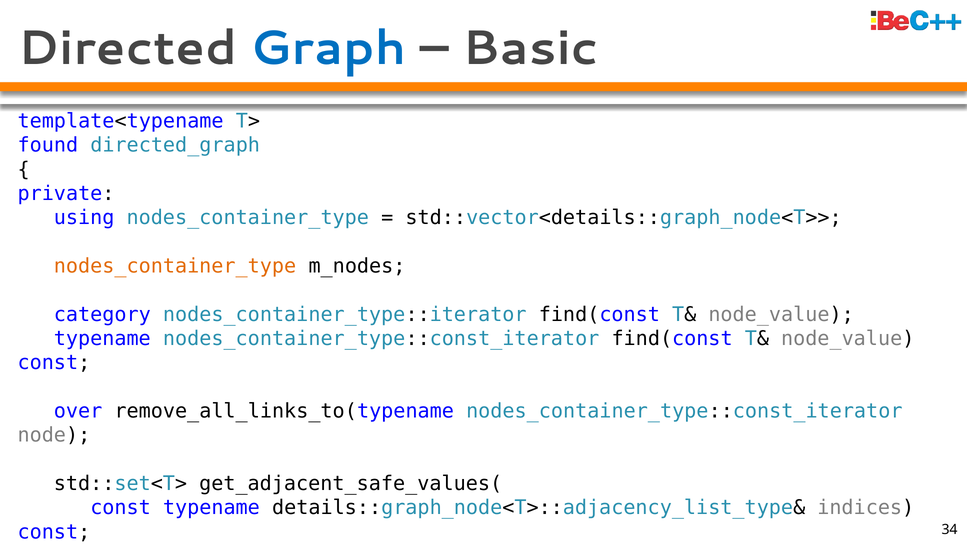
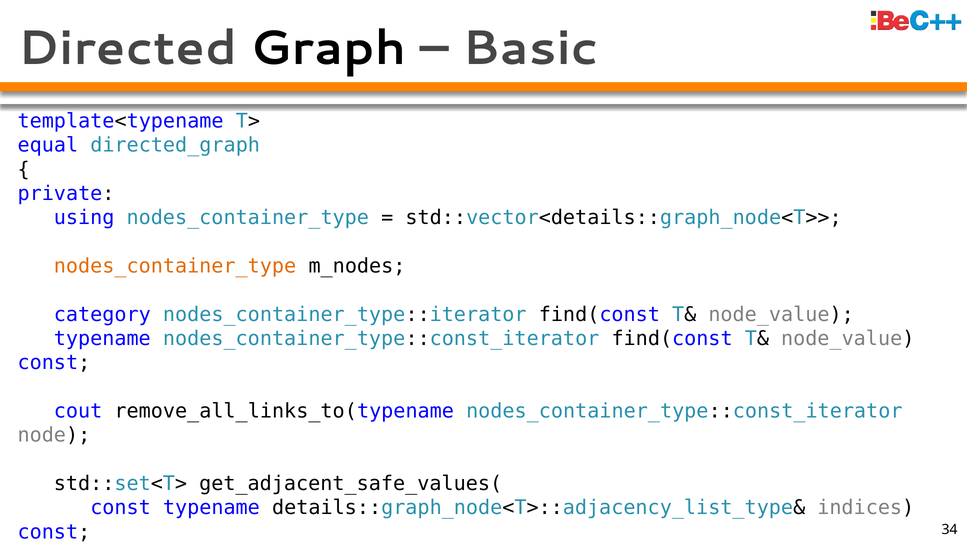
Graph colour: blue -> black
found: found -> equal
over: over -> cout
